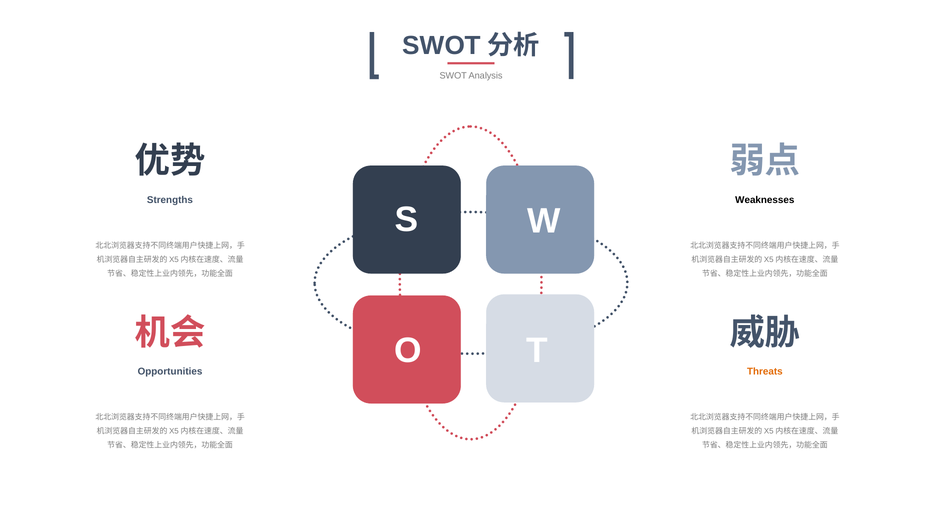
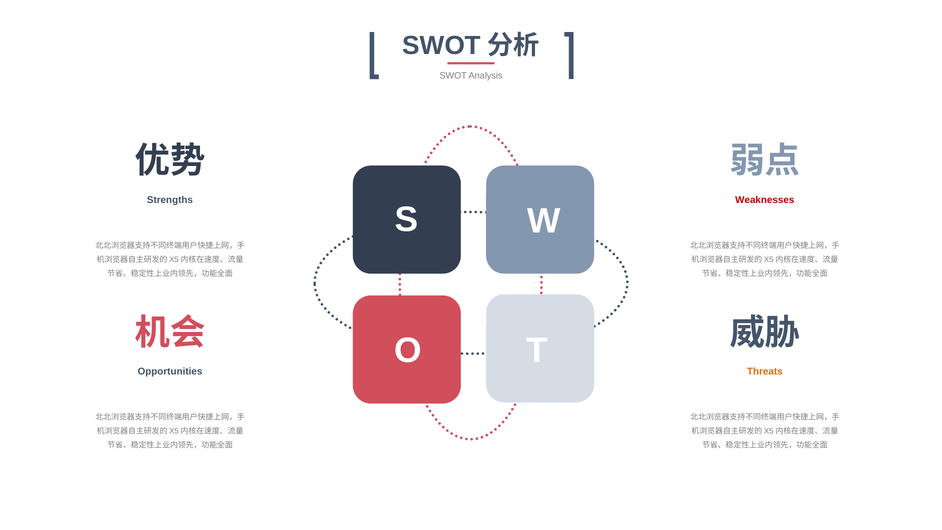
Weaknesses colour: black -> red
